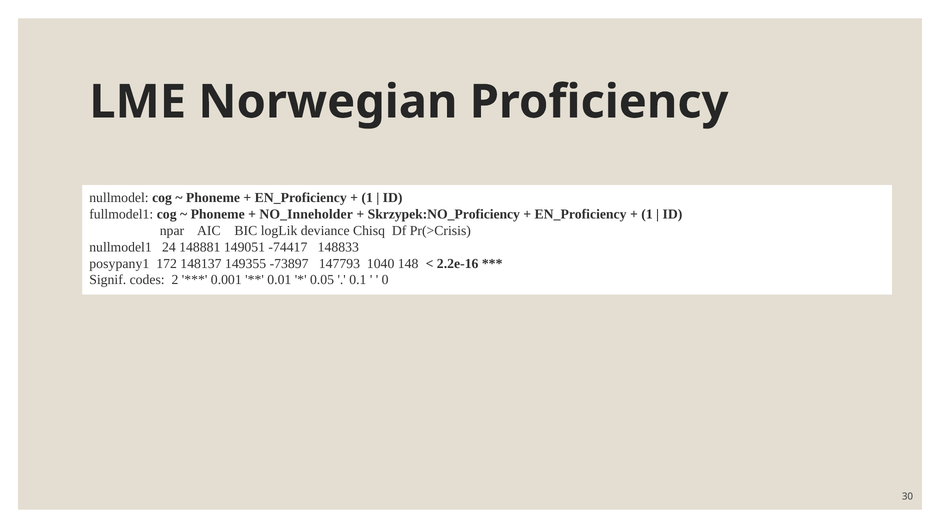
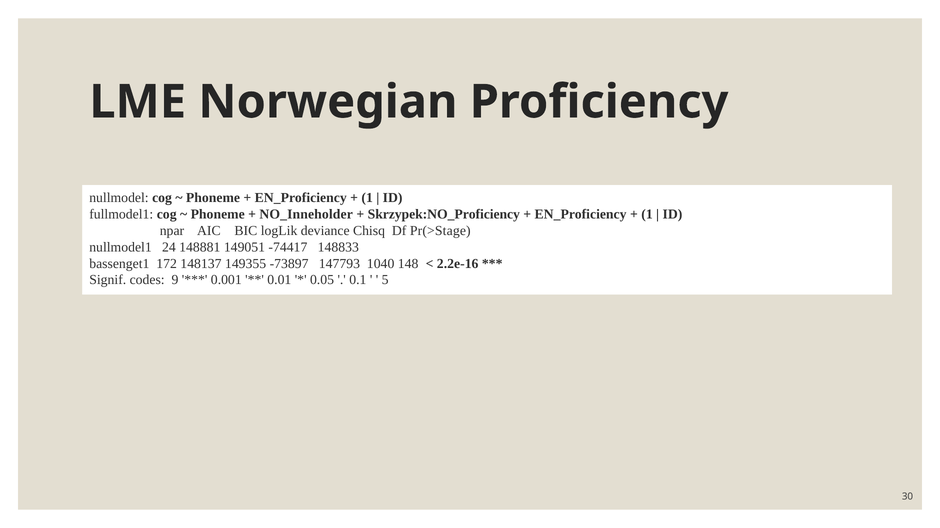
Pr(>Crisis: Pr(>Crisis -> Pr(>Stage
posypany1: posypany1 -> bassenget1
2: 2 -> 9
0: 0 -> 5
